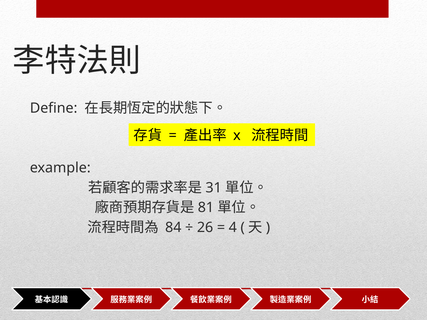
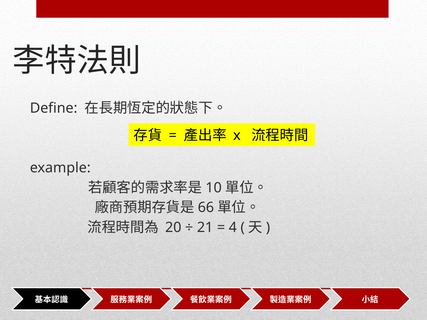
31: 31 -> 10
81: 81 -> 66
84: 84 -> 20
26: 26 -> 21
